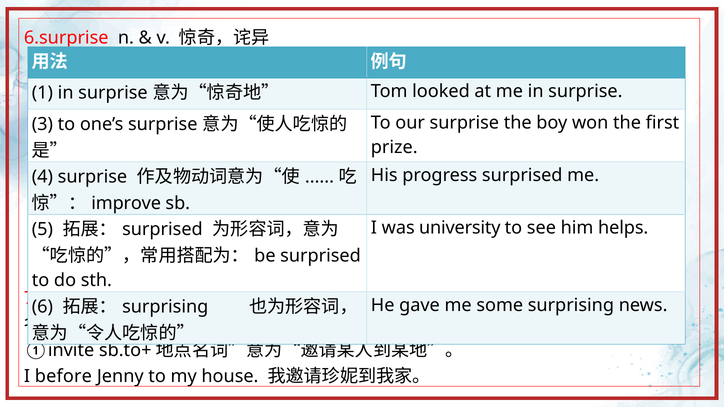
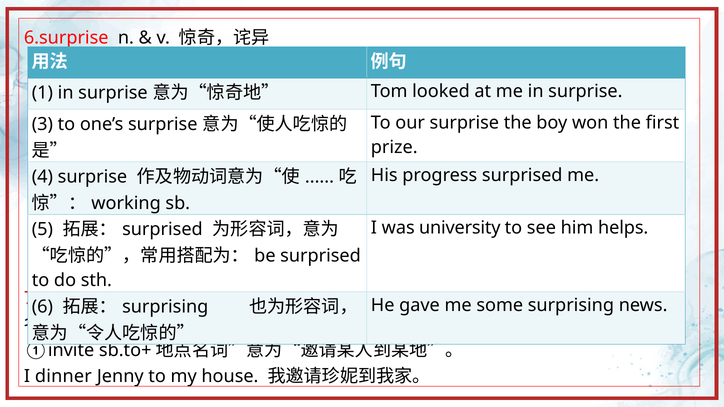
improve: improve -> working
before: before -> dinner
